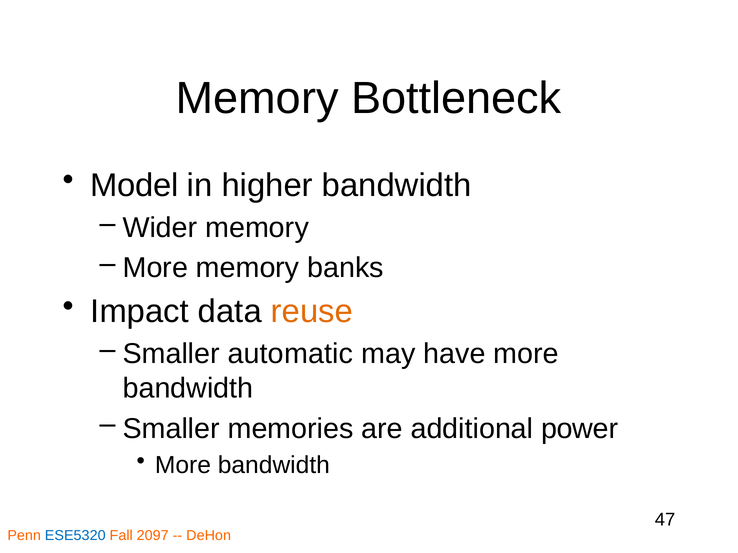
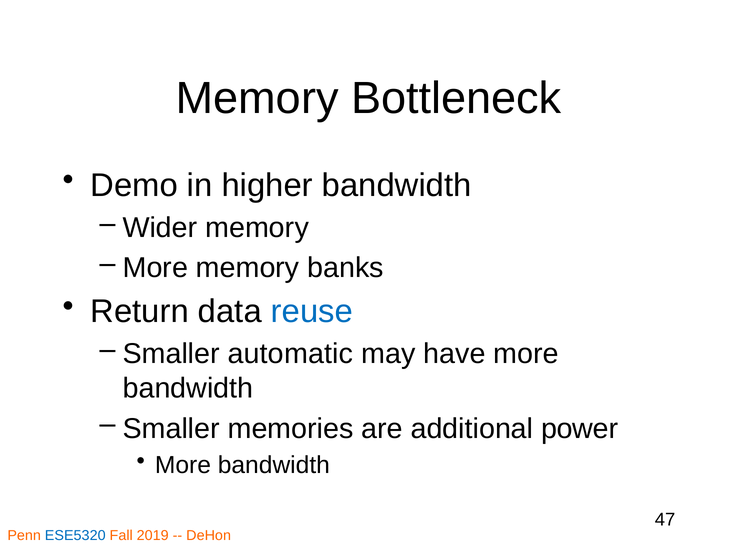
Model: Model -> Demo
Impact: Impact -> Return
reuse colour: orange -> blue
2097: 2097 -> 2019
